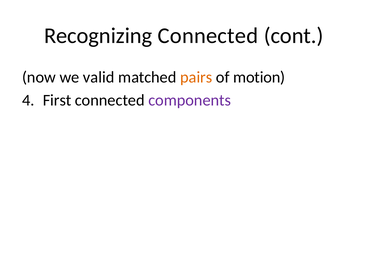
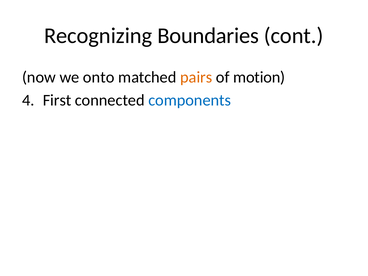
Recognizing Connected: Connected -> Boundaries
valid: valid -> onto
components colour: purple -> blue
